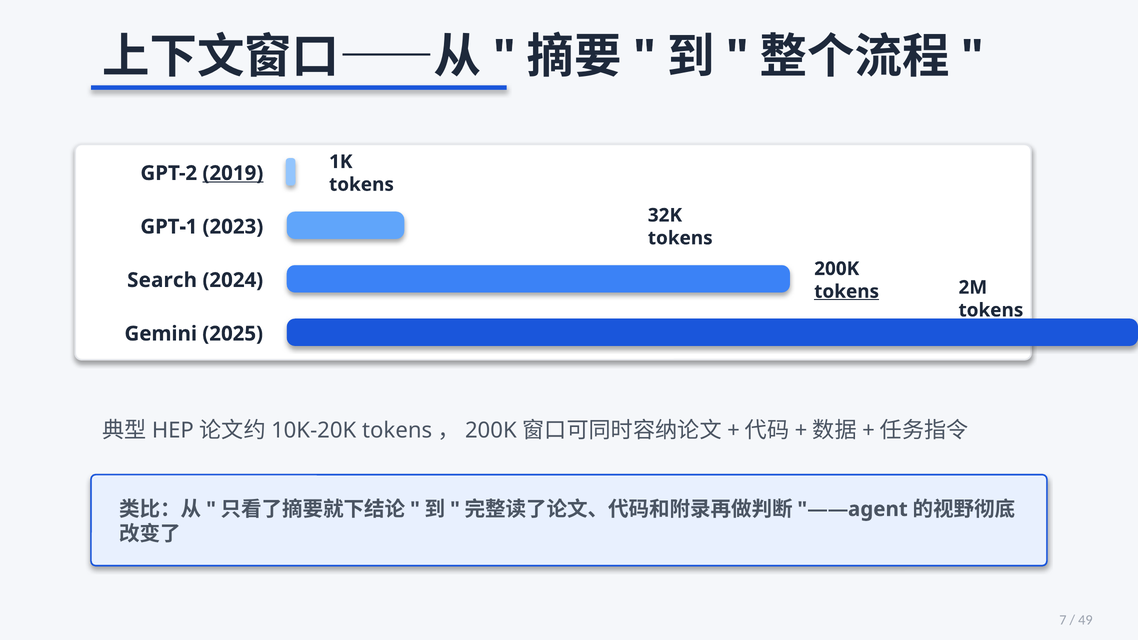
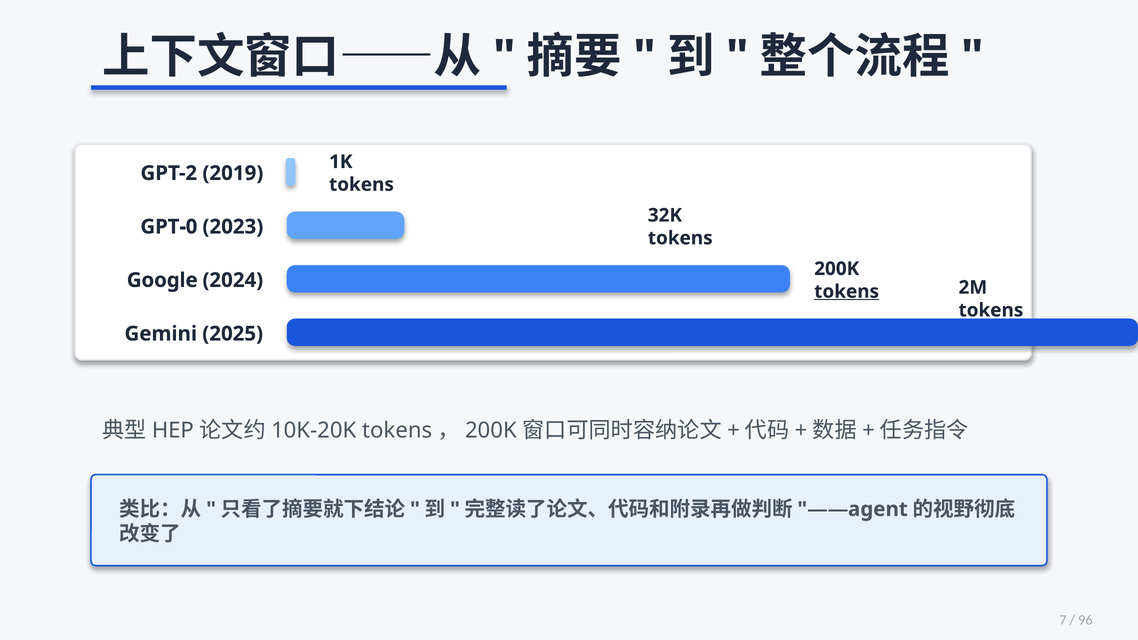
2019 underline: present -> none
GPT-1: GPT-1 -> GPT-0
Search: Search -> Google
49: 49 -> 96
